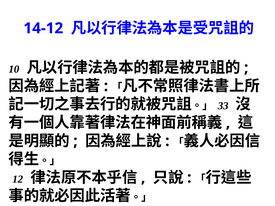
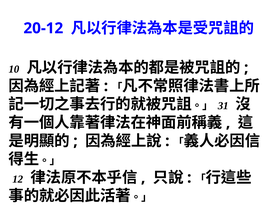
14-12: 14-12 -> 20-12
33: 33 -> 31
